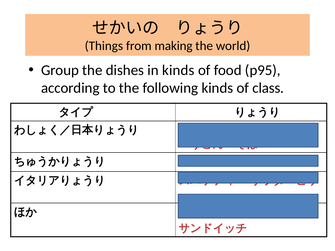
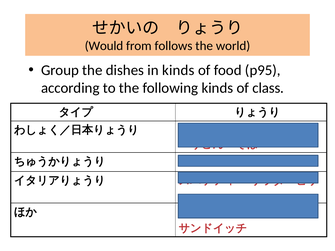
Things: Things -> Would
making: making -> follows
